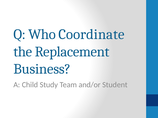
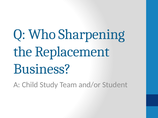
Coordinate: Coordinate -> Sharpening
